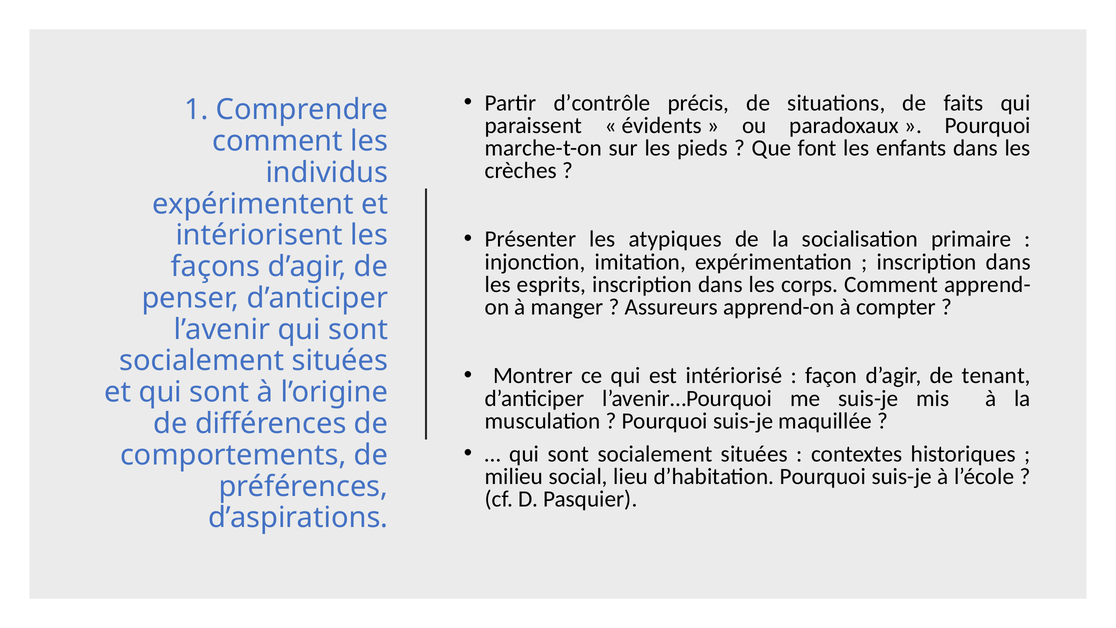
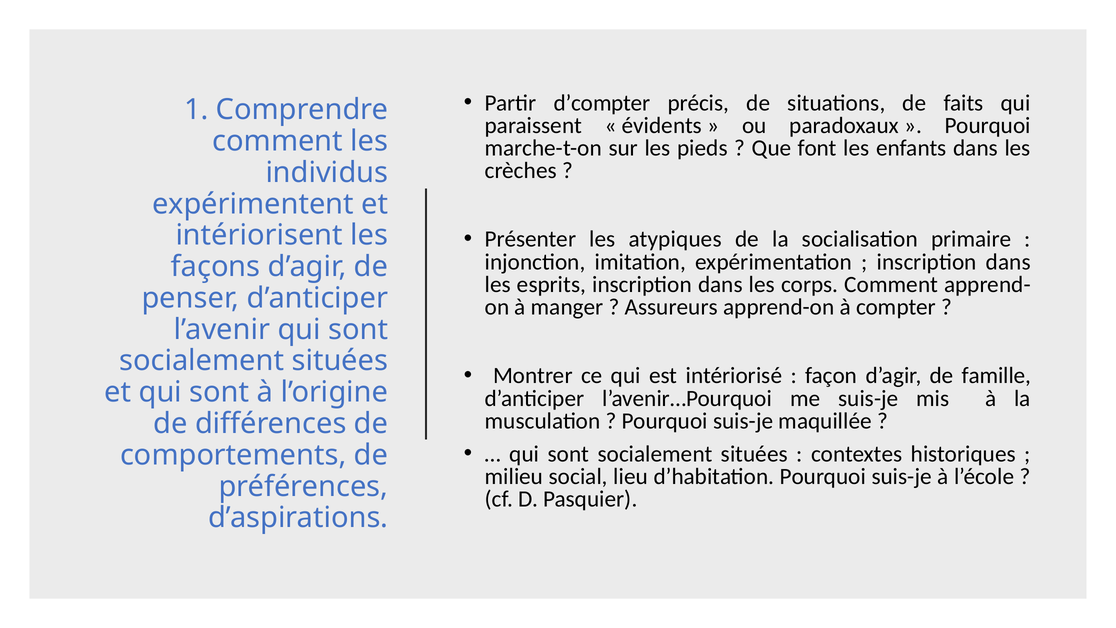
d’contrôle: d’contrôle -> d’compter
tenant: tenant -> famille
